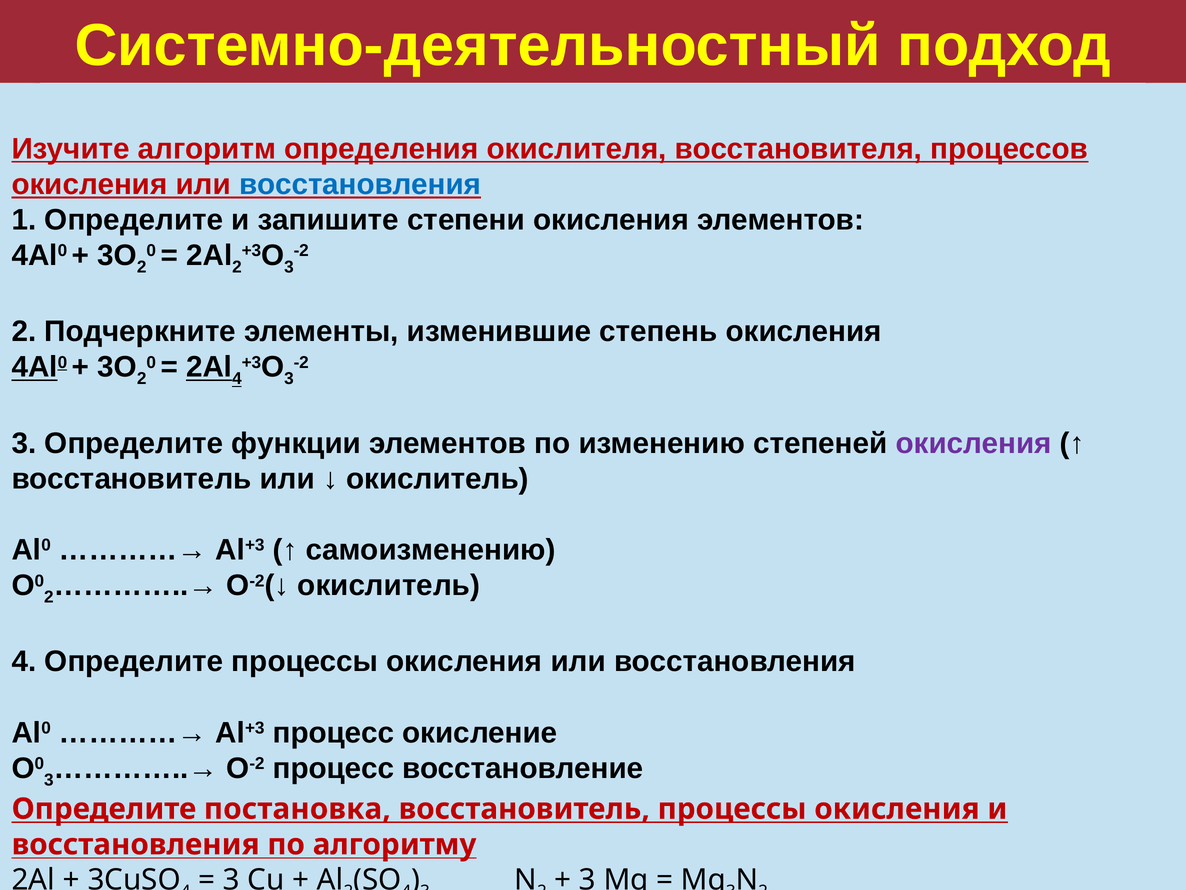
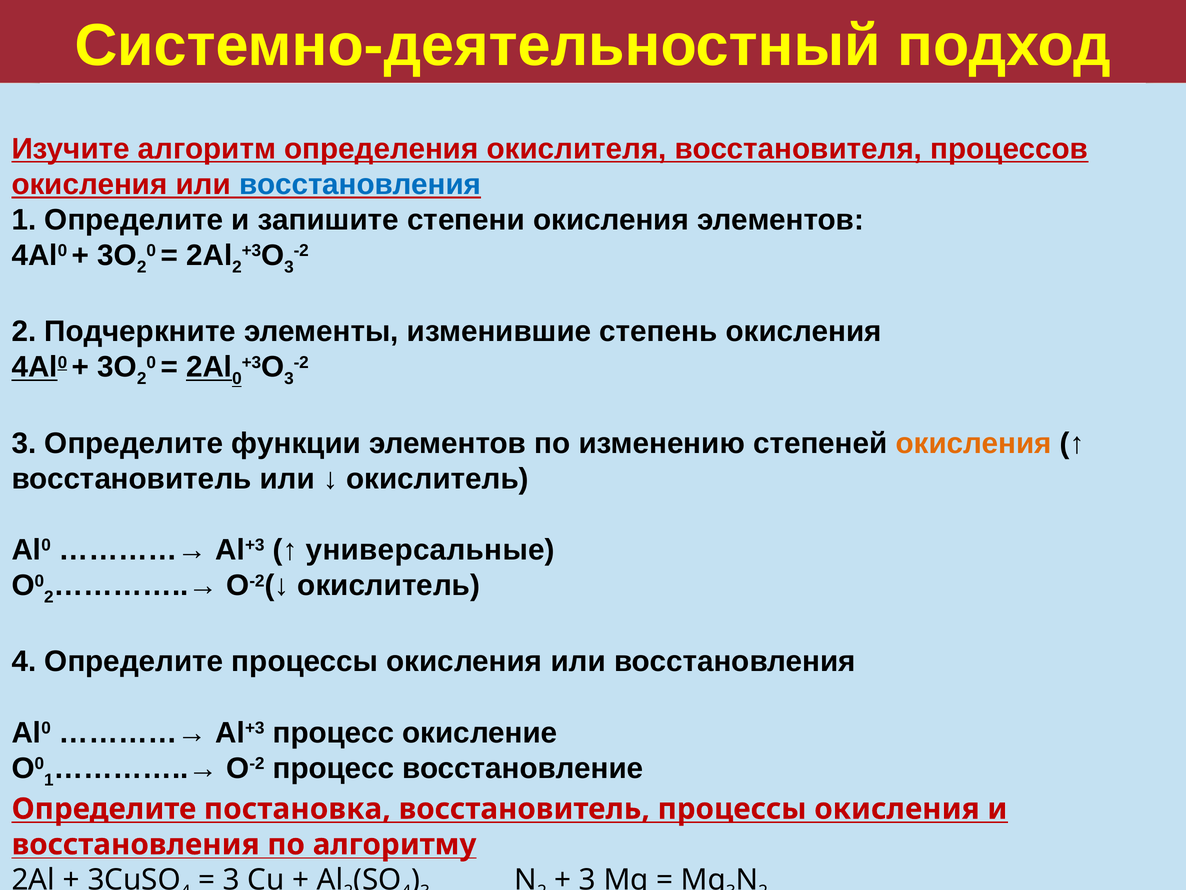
2Al 4: 4 -> 0
окисления at (974, 443) colour: purple -> orange
самоизменению: самоизменению -> универсальные
3 at (49, 780): 3 -> 1
